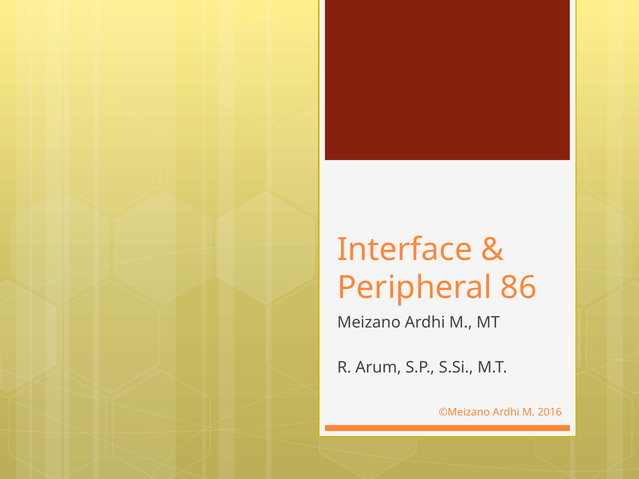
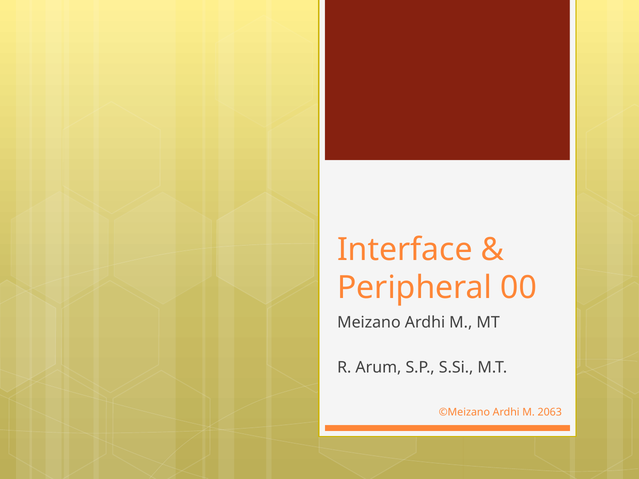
86: 86 -> 00
2016: 2016 -> 2063
